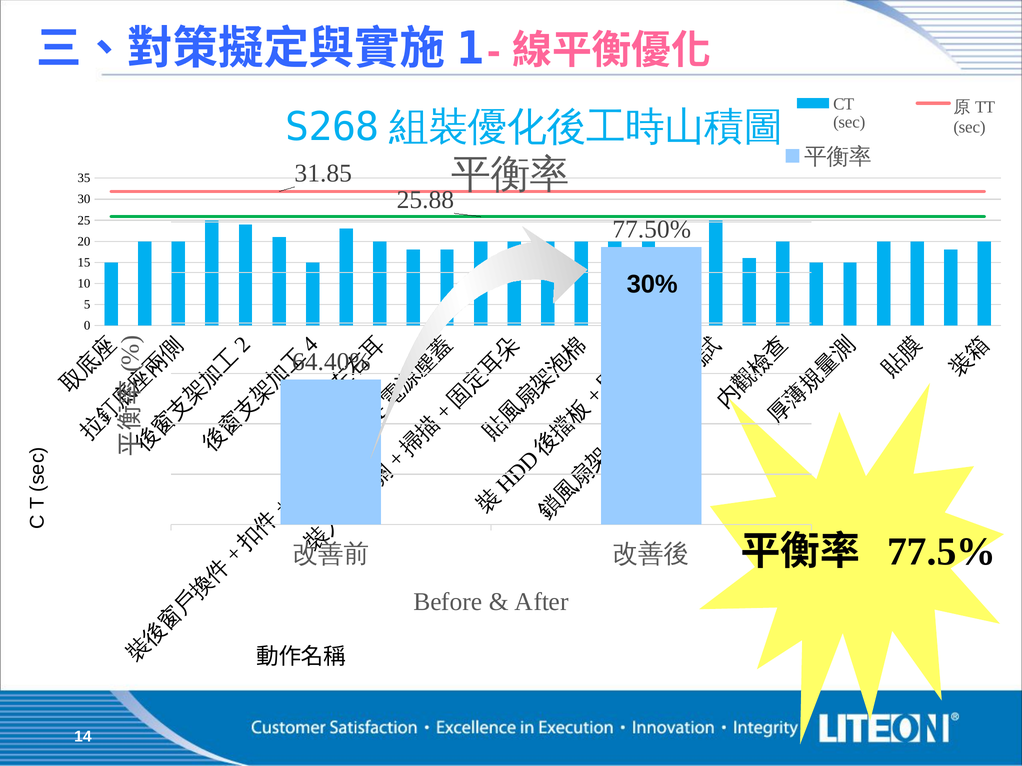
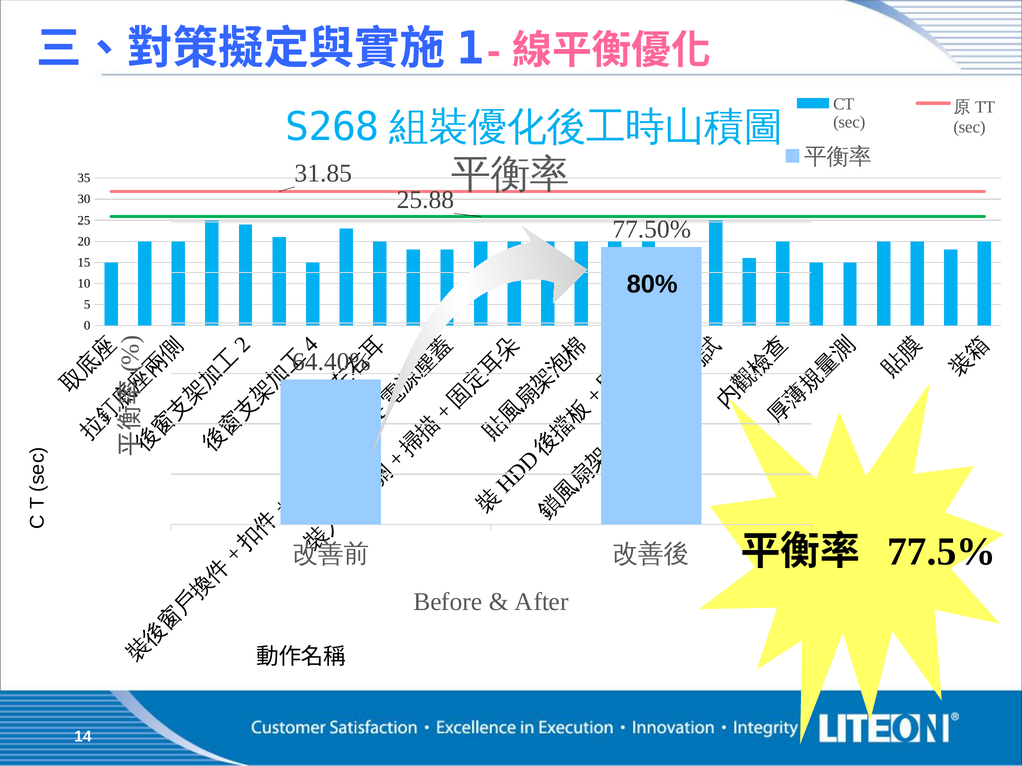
30%: 30% -> 80%
